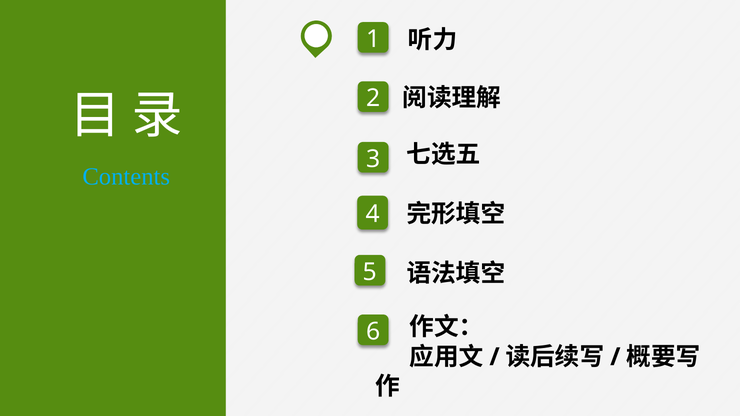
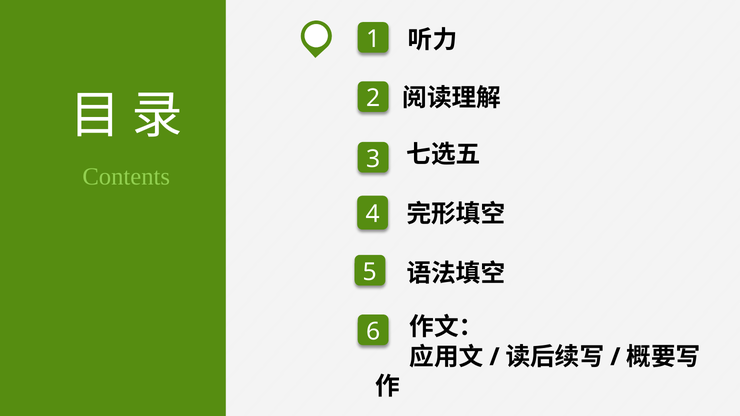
Contents colour: light blue -> light green
